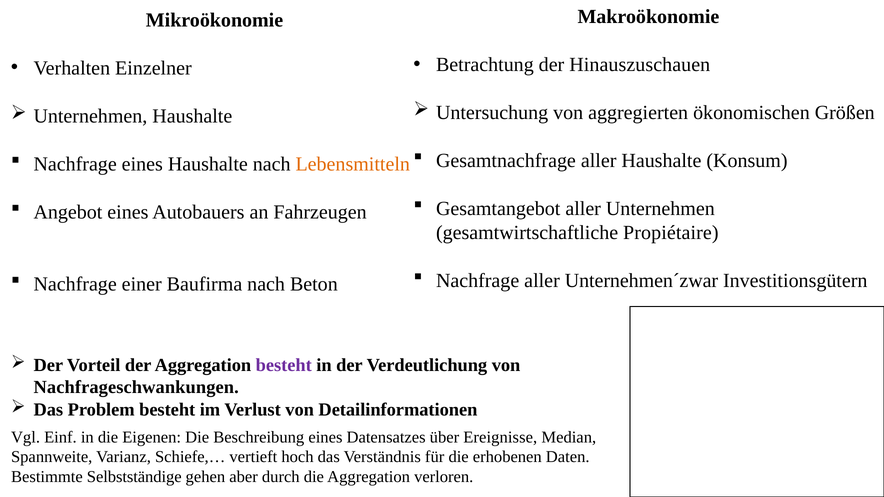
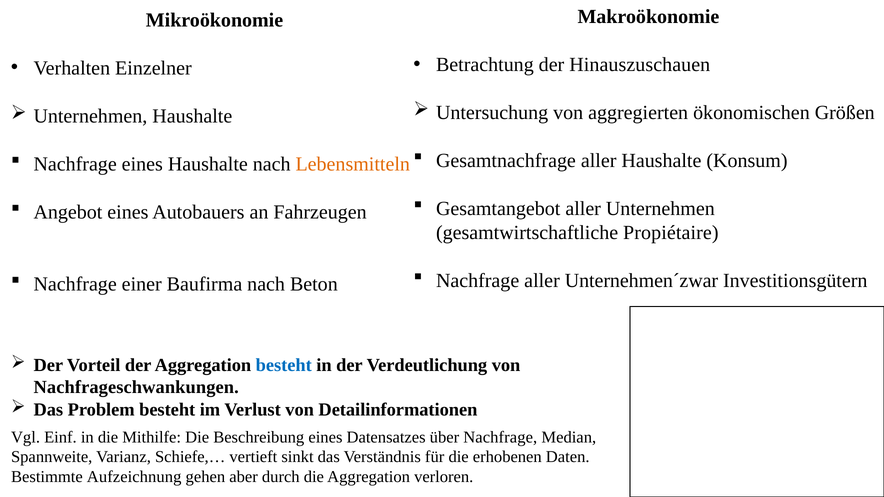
besteht at (284, 366) colour: purple -> blue
Eigenen: Eigenen -> Mithilfe
über Ereignisse: Ereignisse -> Nachfrage
hoch: hoch -> sinkt
Selbstständige: Selbstständige -> Aufzeichnung
